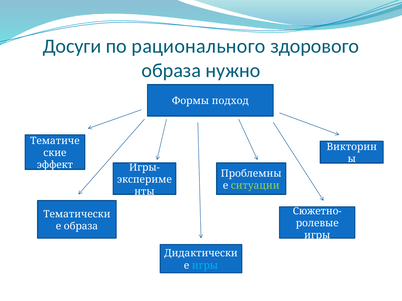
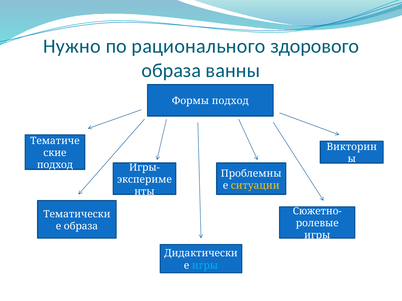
Досуги: Досуги -> Нужно
нужно: нужно -> ванны
эффект at (55, 165): эффект -> подход
ситуации colour: light green -> yellow
